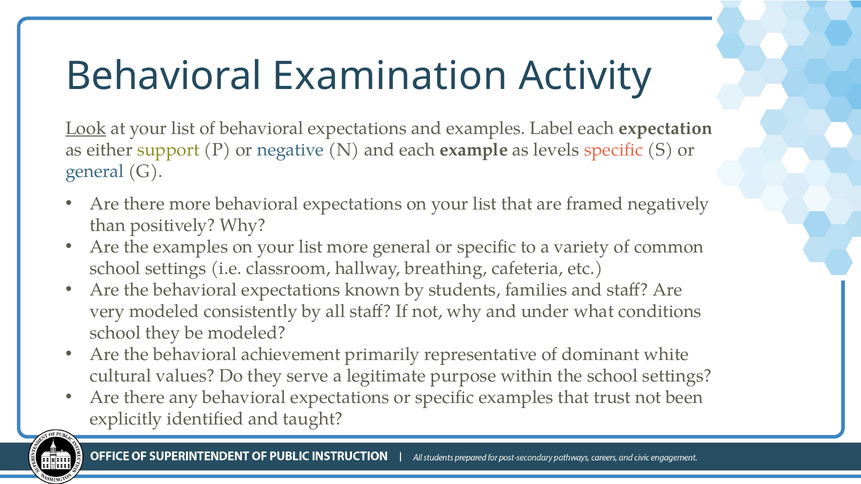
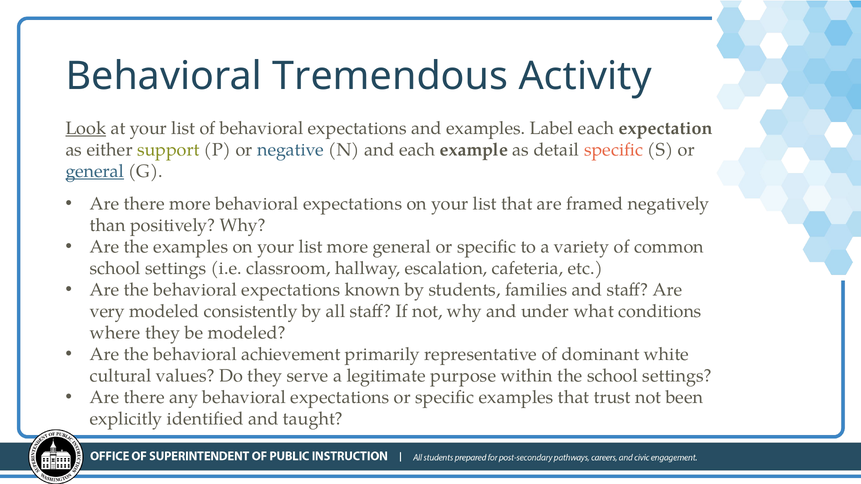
Examination: Examination -> Tremendous
levels: levels -> detail
general at (95, 172) underline: none -> present
breathing: breathing -> escalation
school at (115, 333): school -> where
